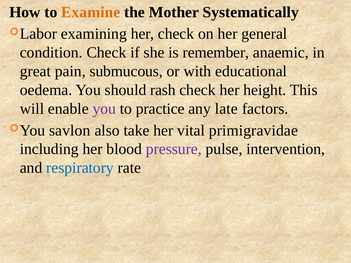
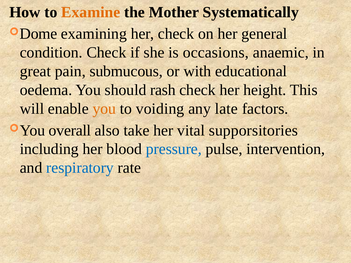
Labor: Labor -> Dome
remember: remember -> occasions
you at (104, 109) colour: purple -> orange
practice: practice -> voiding
savlon: savlon -> overall
primigravidae: primigravidae -> supporsitories
pressure colour: purple -> blue
